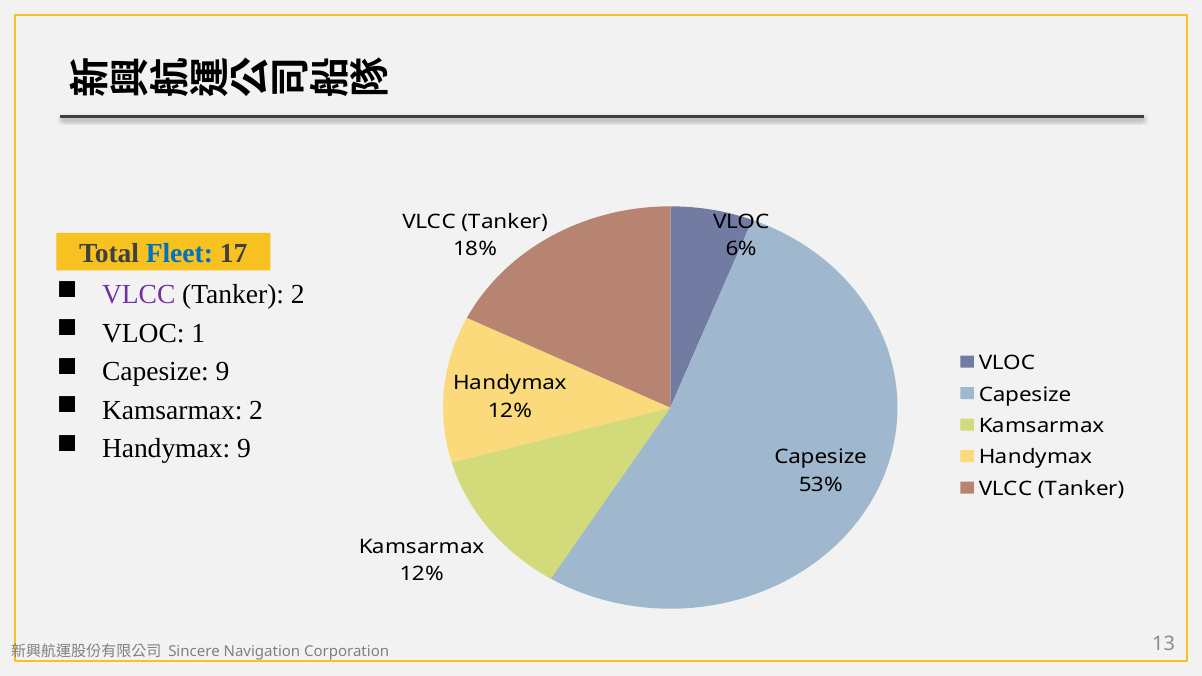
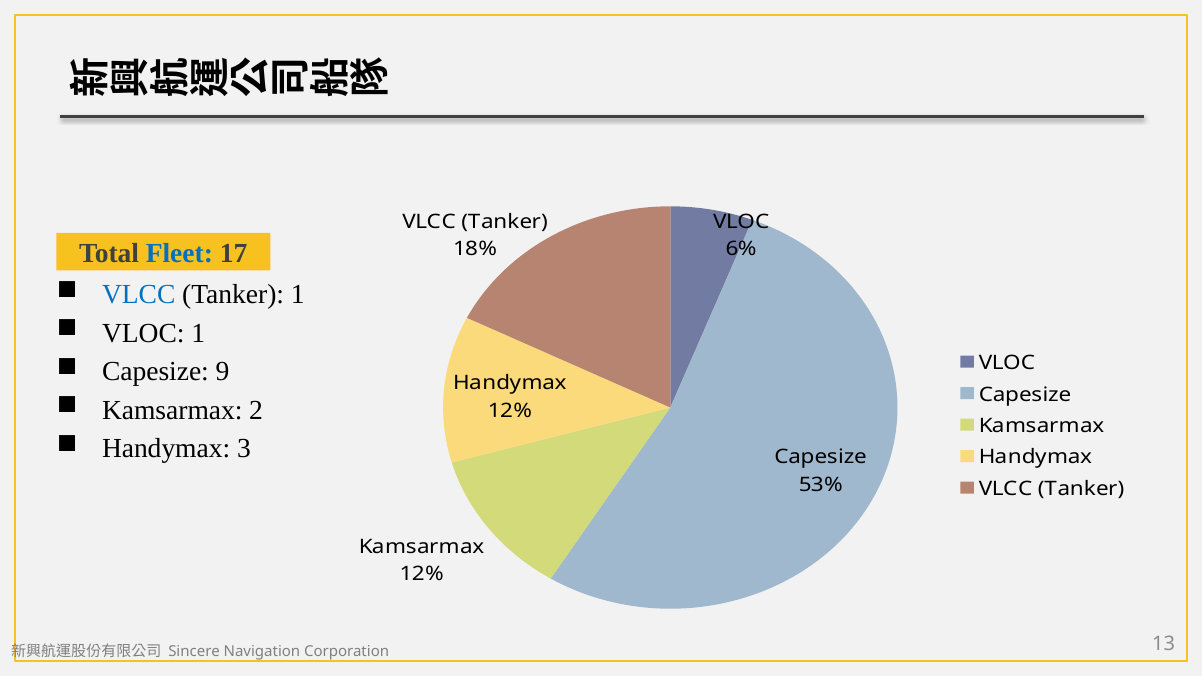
VLCC at (139, 295) colour: purple -> blue
Tanker 2: 2 -> 1
Handymax 9: 9 -> 3
